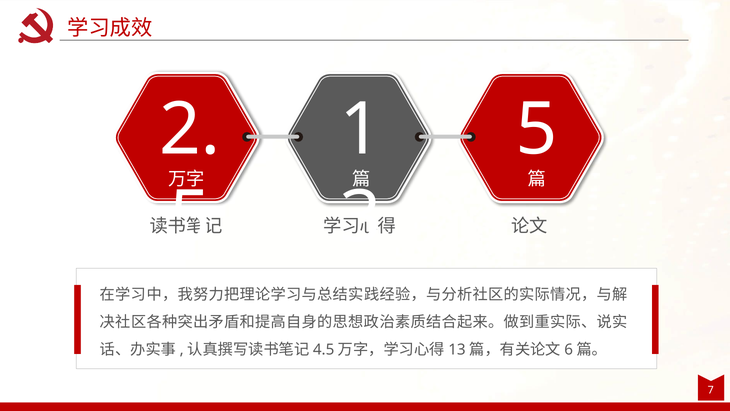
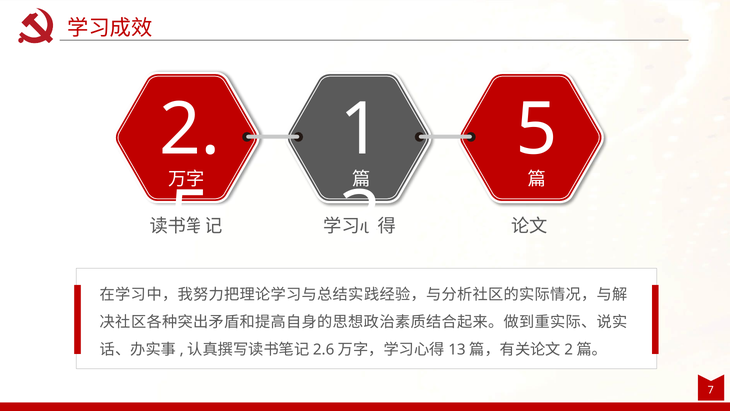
4.5: 4.5 -> 2.6
6 at (569, 349): 6 -> 2
